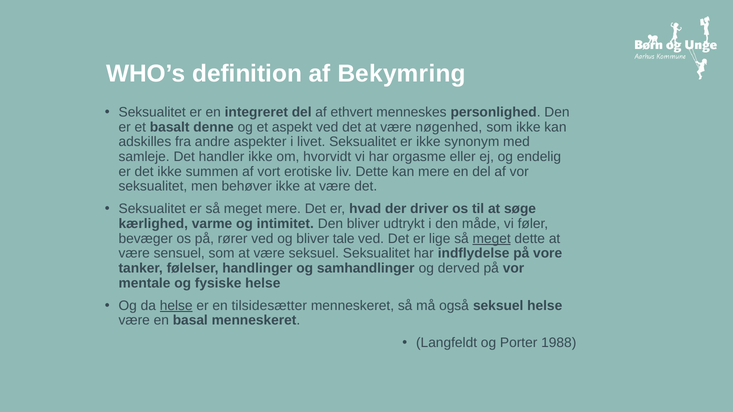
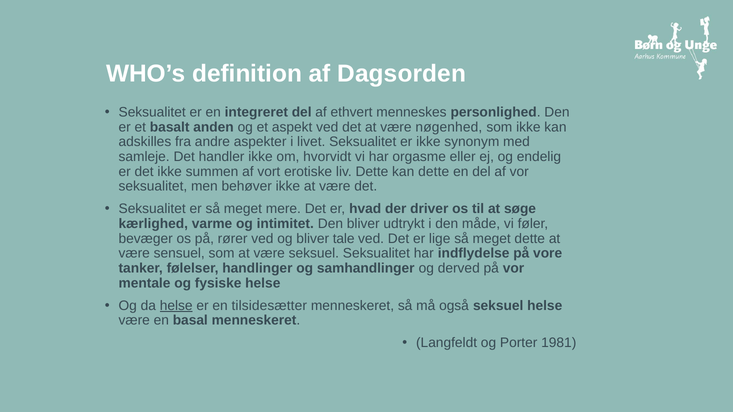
Bekymring: Bekymring -> Dagsorden
denne: denne -> anden
kan mere: mere -> dette
meget at (492, 239) underline: present -> none
1988: 1988 -> 1981
